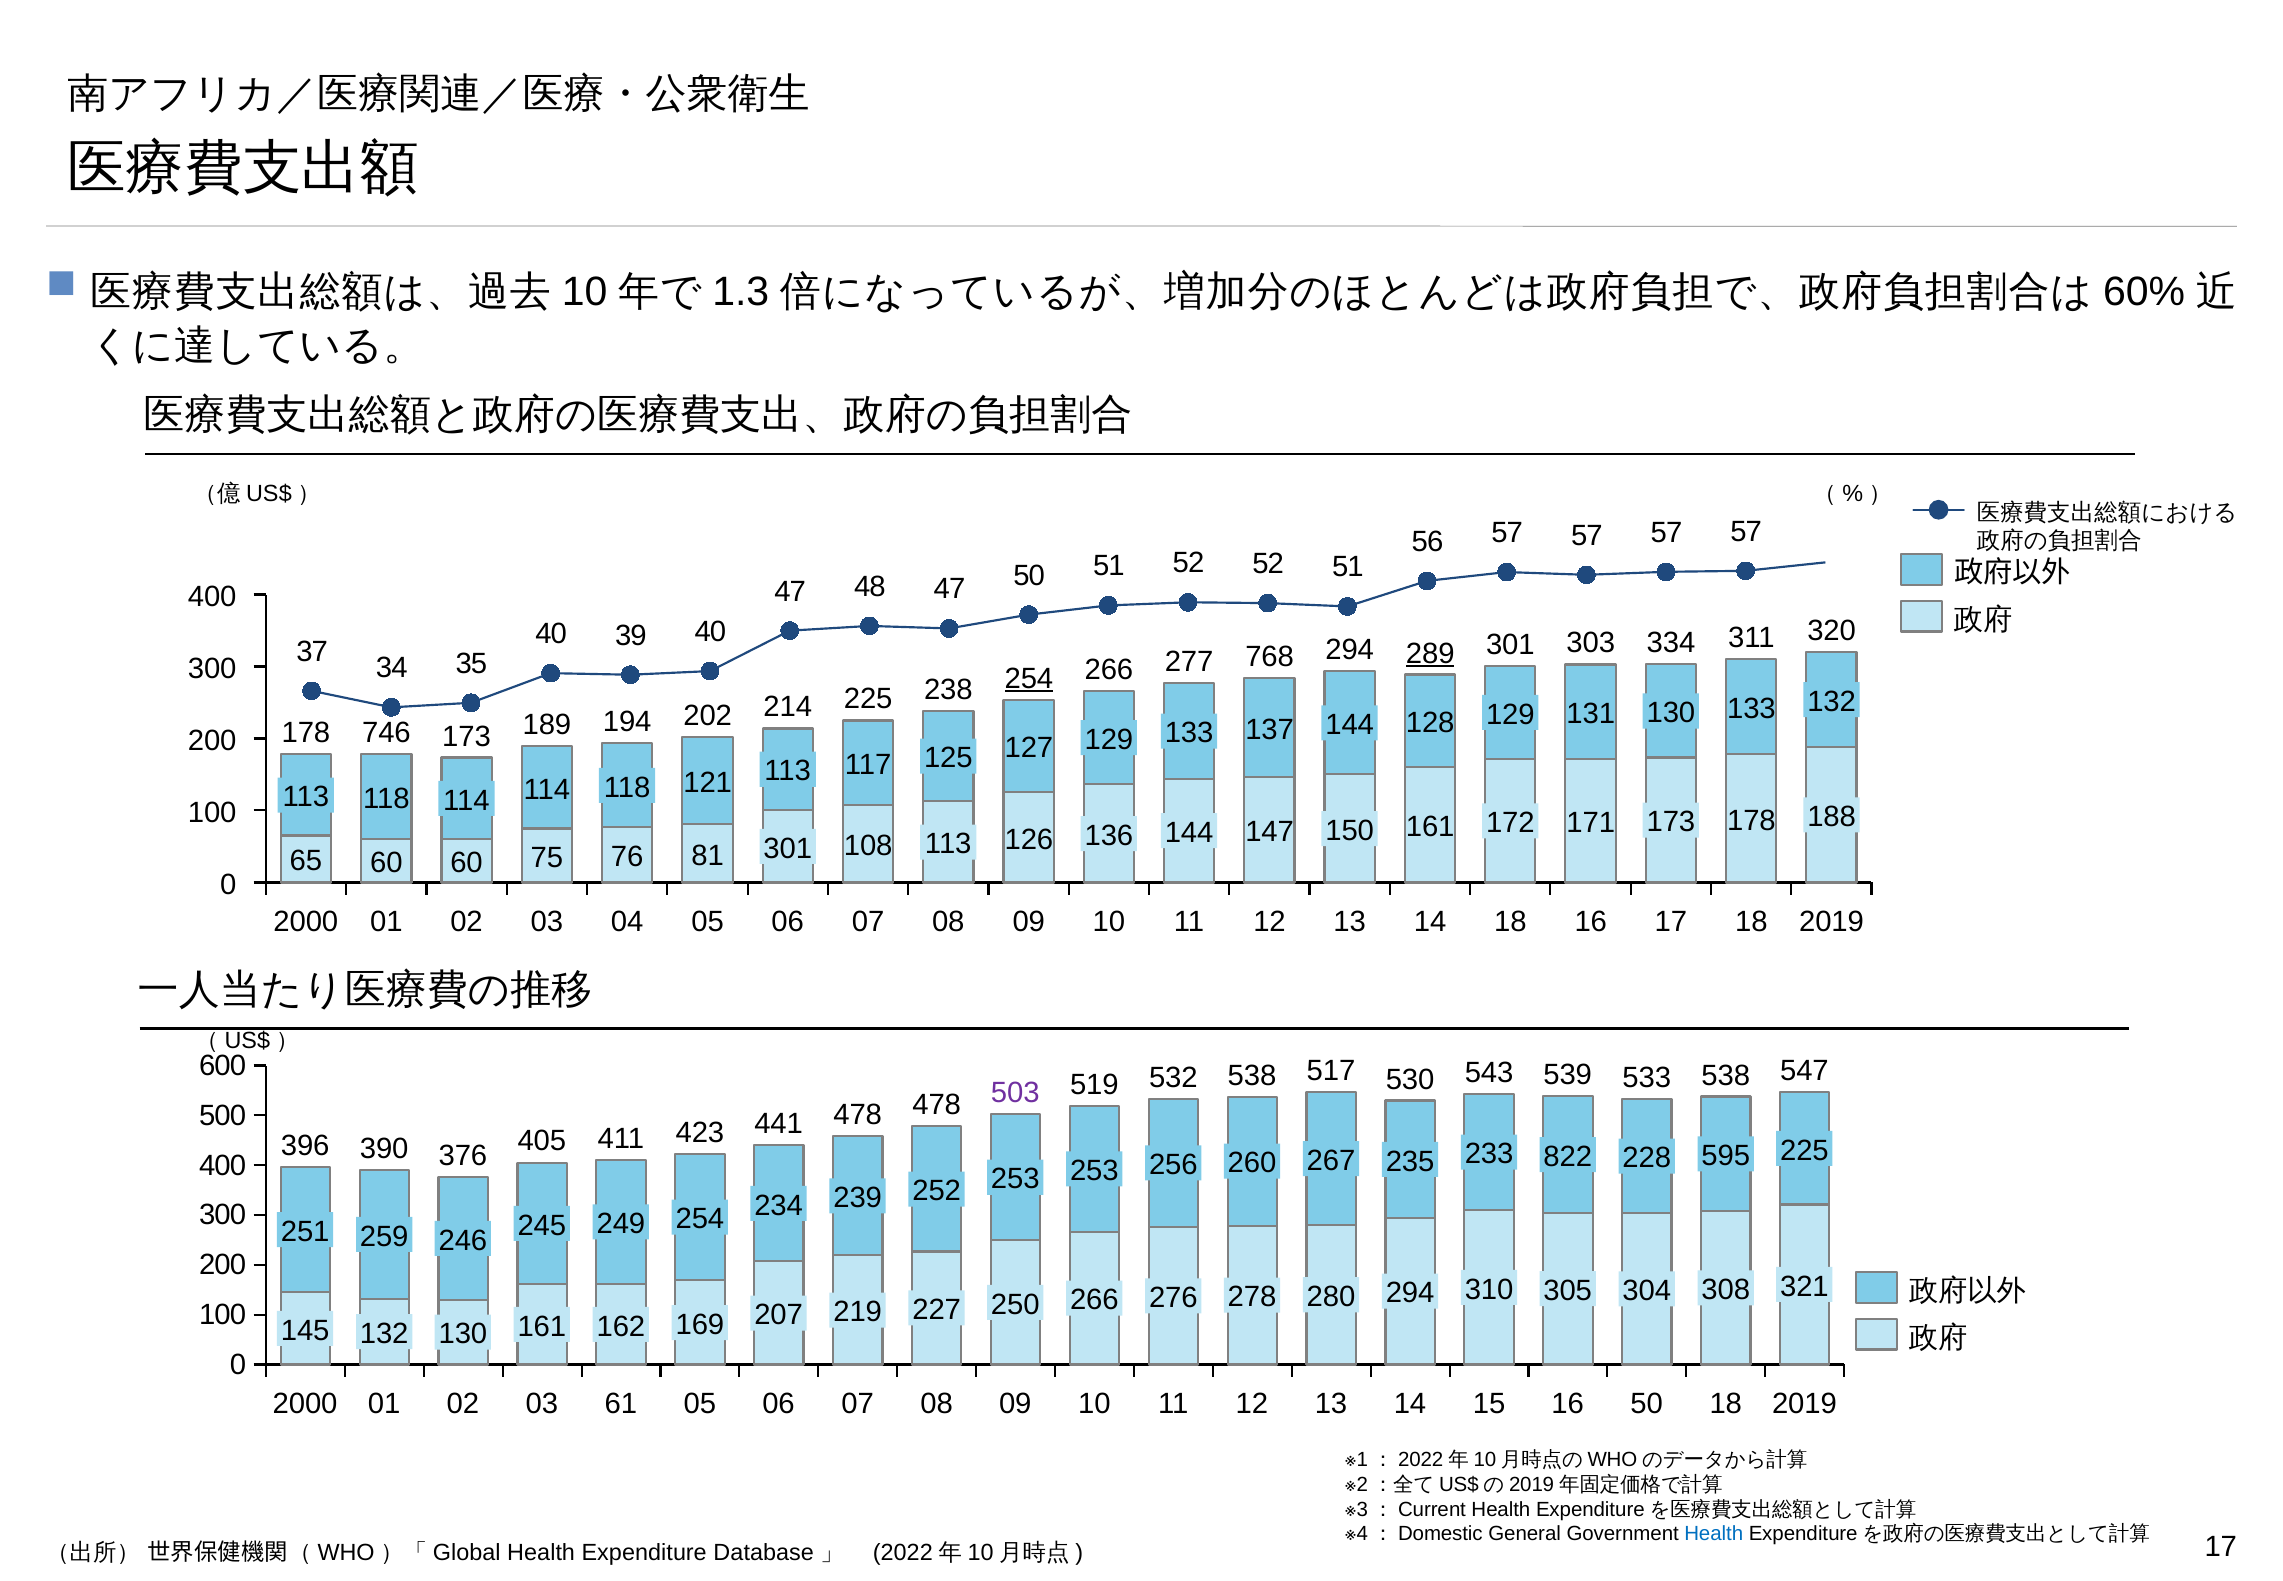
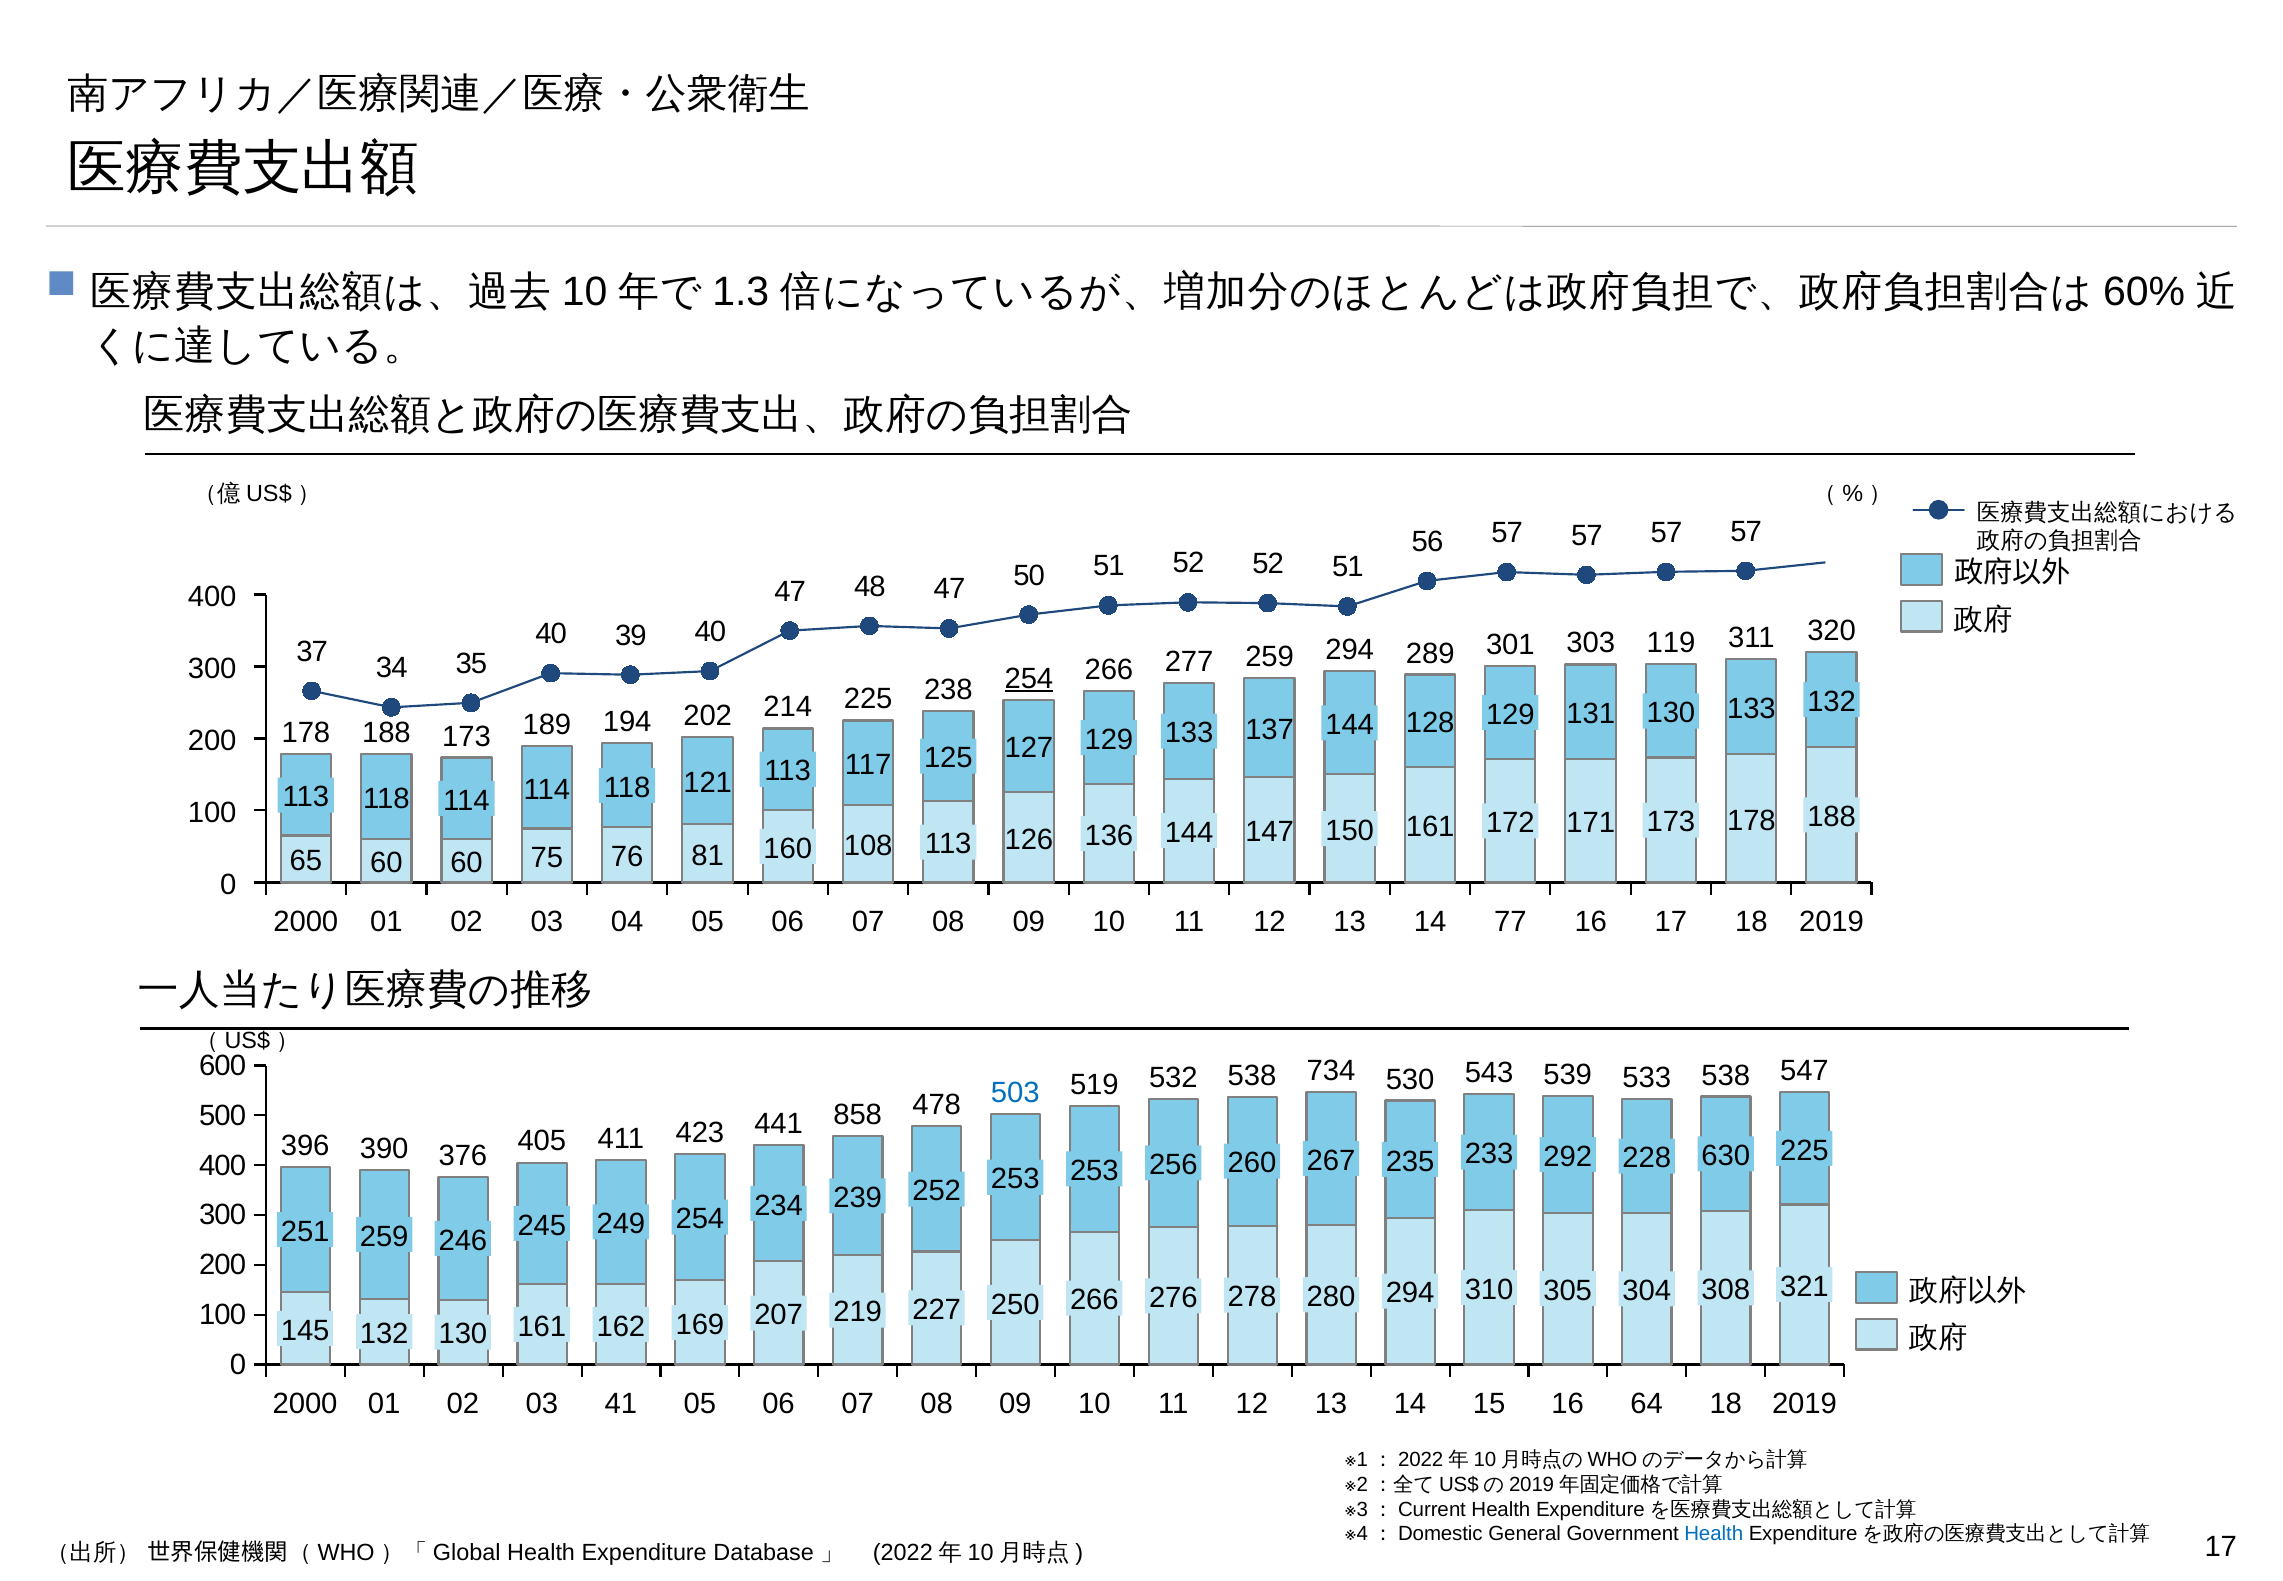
178 746: 746 -> 188
277 768: 768 -> 259
289 underline: present -> none
334: 334 -> 119
75 301: 301 -> 160
14 18: 18 -> 77
441 478: 478 -> 858
503 colour: purple -> blue
517: 517 -> 734
822: 822 -> 292
595: 595 -> 630
61: 61 -> 41
16 50: 50 -> 64
